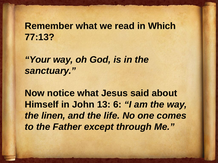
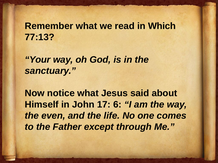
13: 13 -> 17
linen: linen -> even
